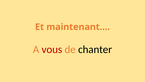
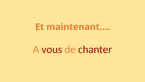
chanter colour: black -> red
